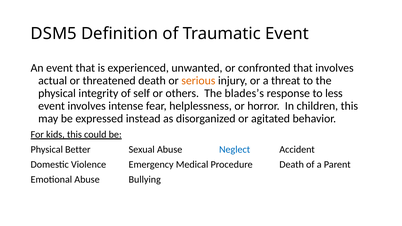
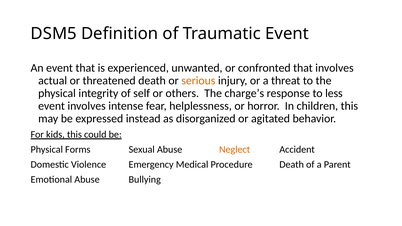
blades’s: blades’s -> charge’s
Better: Better -> Forms
Neglect colour: blue -> orange
